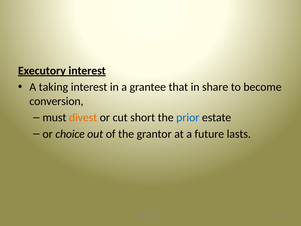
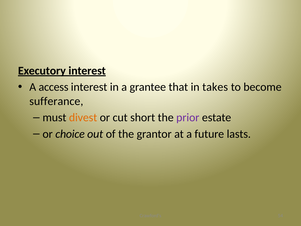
taking: taking -> access
share: share -> takes
conversion: conversion -> sufferance
prior colour: blue -> purple
